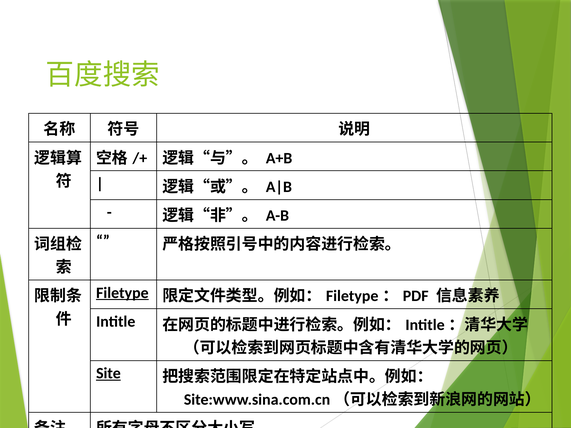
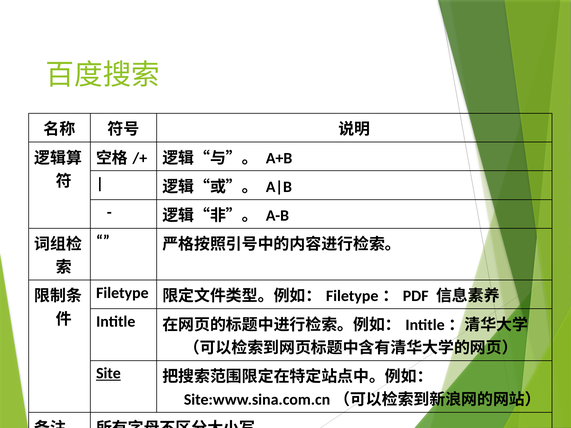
Filetype underline: present -> none
